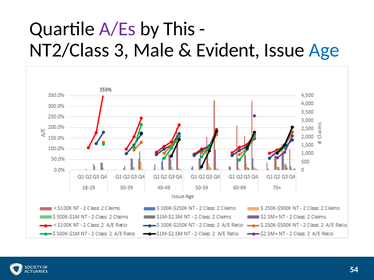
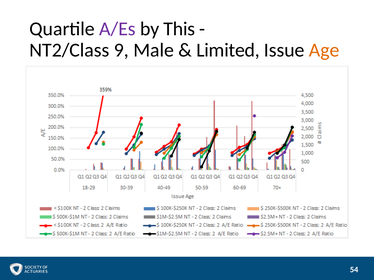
3: 3 -> 9
Evident: Evident -> Limited
Age colour: blue -> orange
